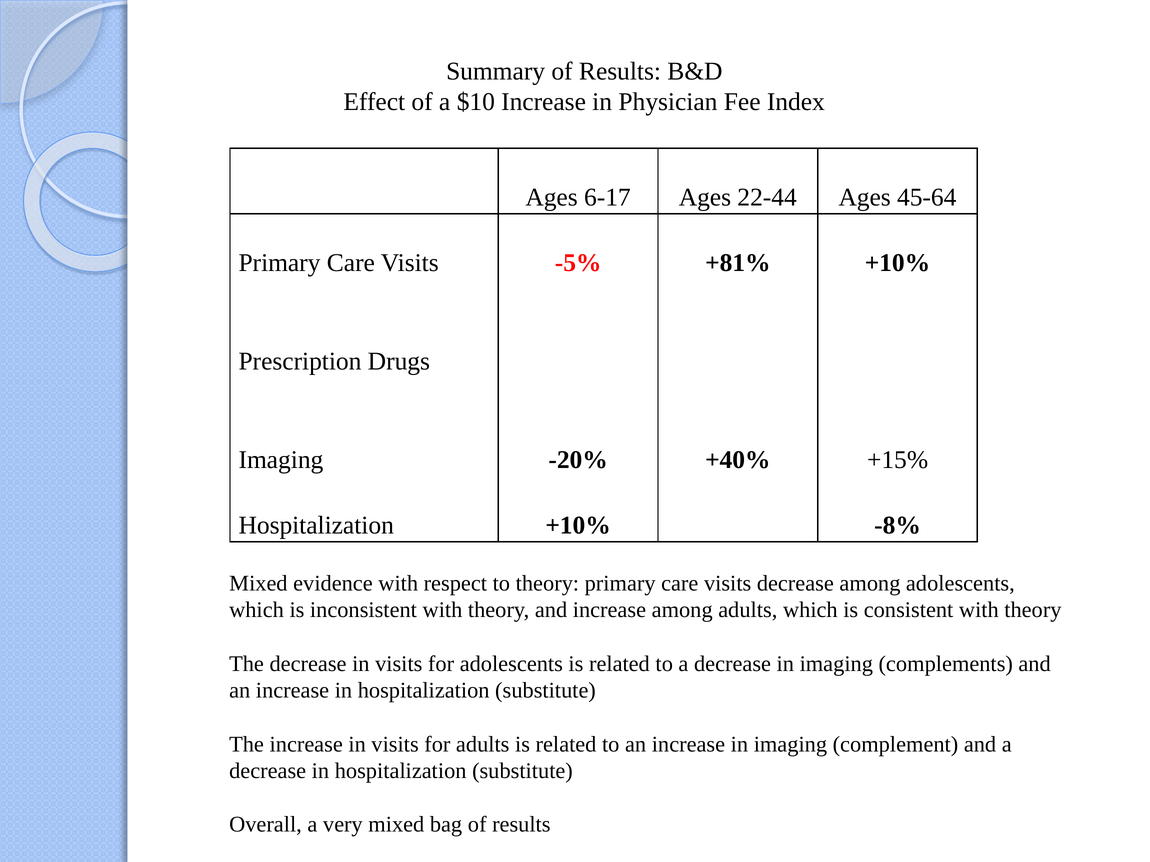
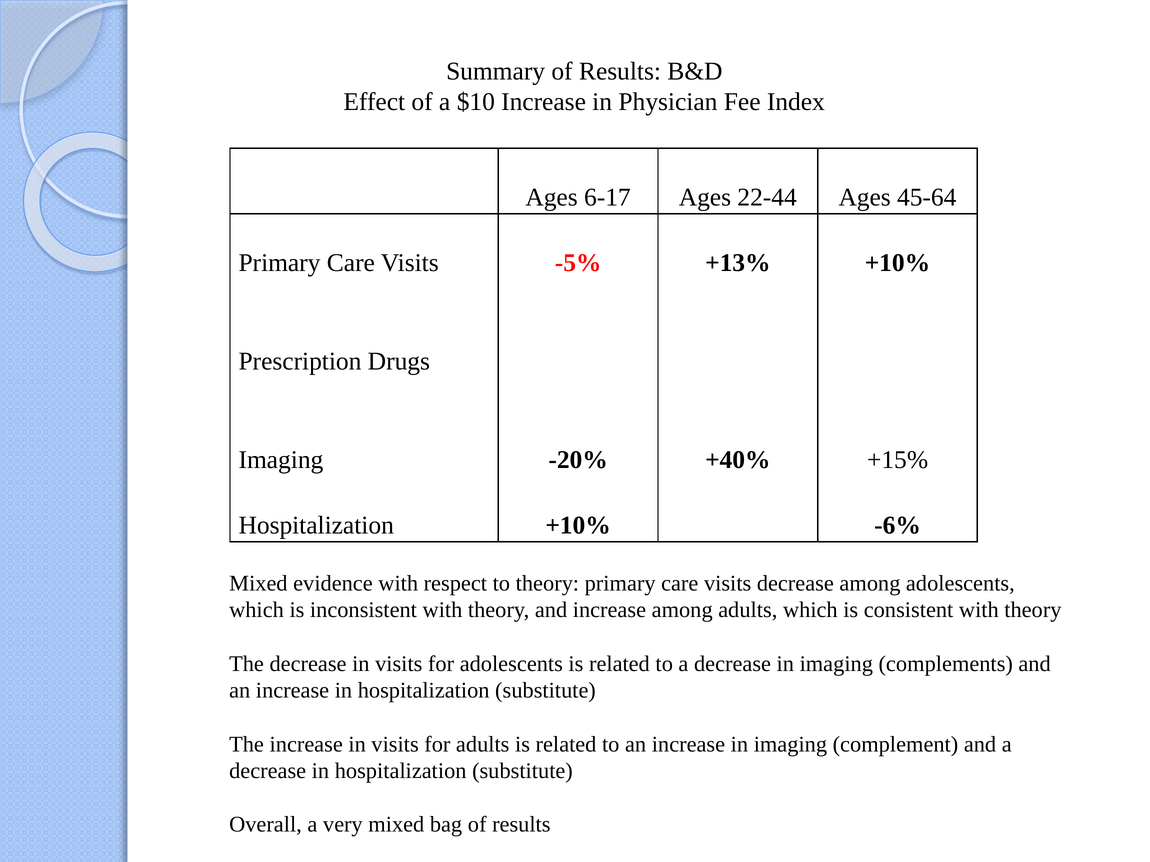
+81%: +81% -> +13%
-8%: -8% -> -6%
